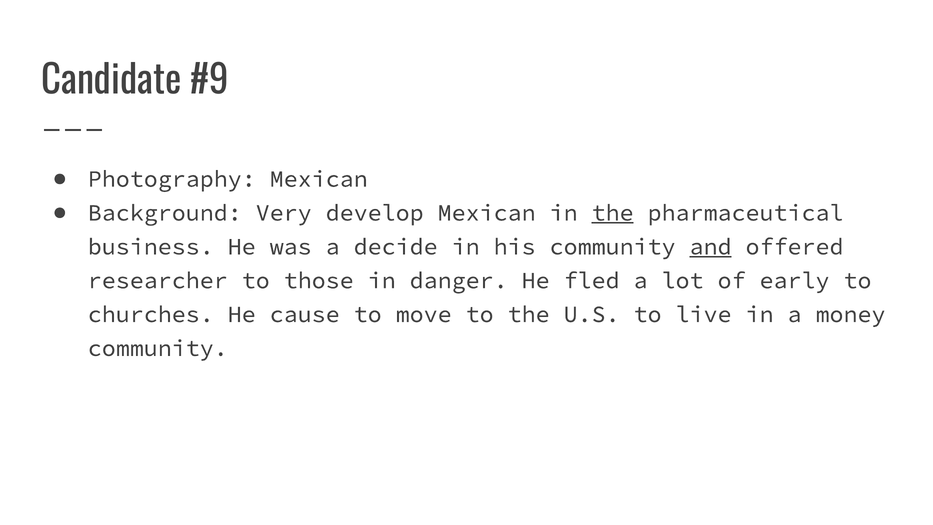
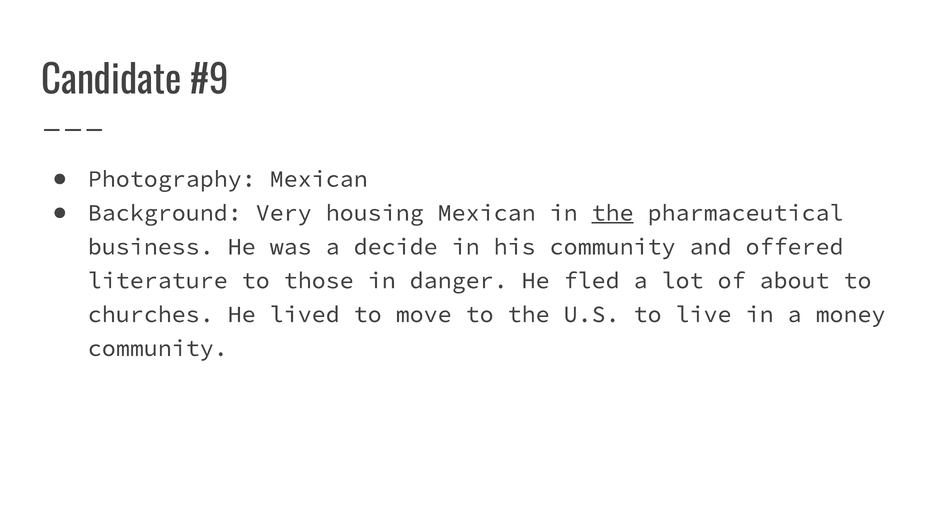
develop: develop -> housing
and underline: present -> none
researcher: researcher -> literature
early: early -> about
cause: cause -> lived
